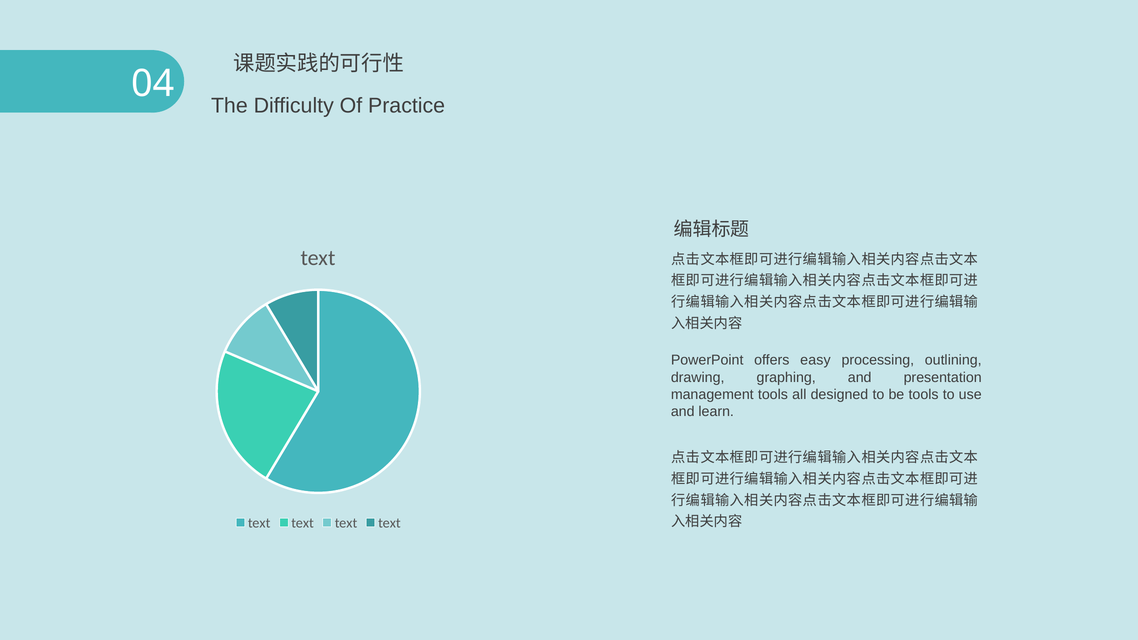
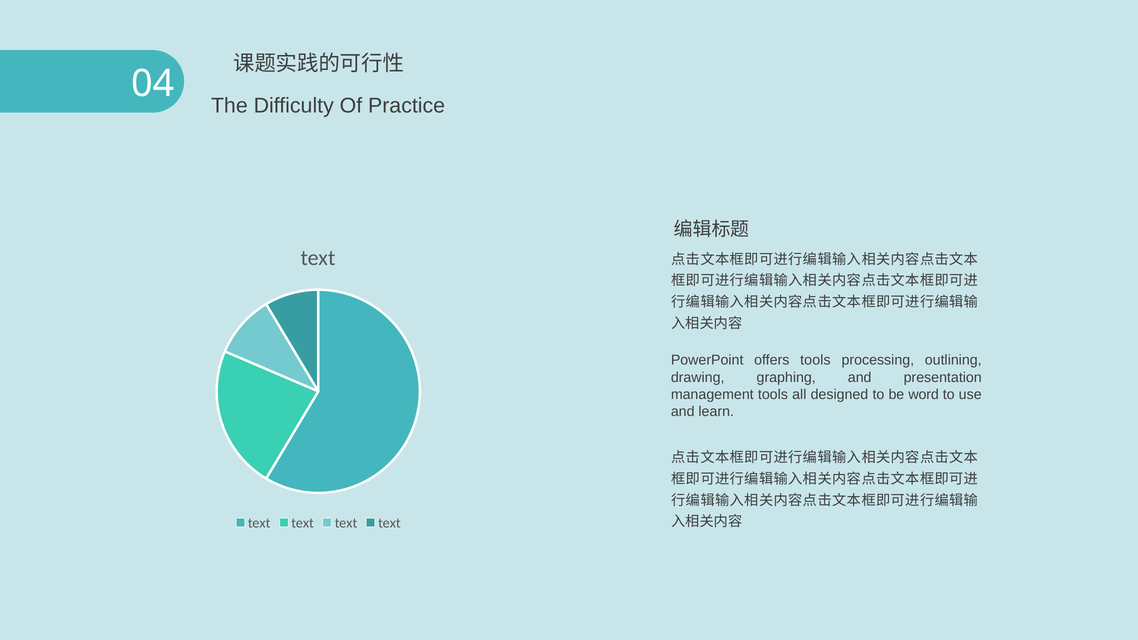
offers easy: easy -> tools
be tools: tools -> word
